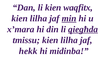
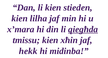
waqfitx: waqfitx -> stieden
min underline: present -> none
tmissu kien lilha: lilha -> xħin
